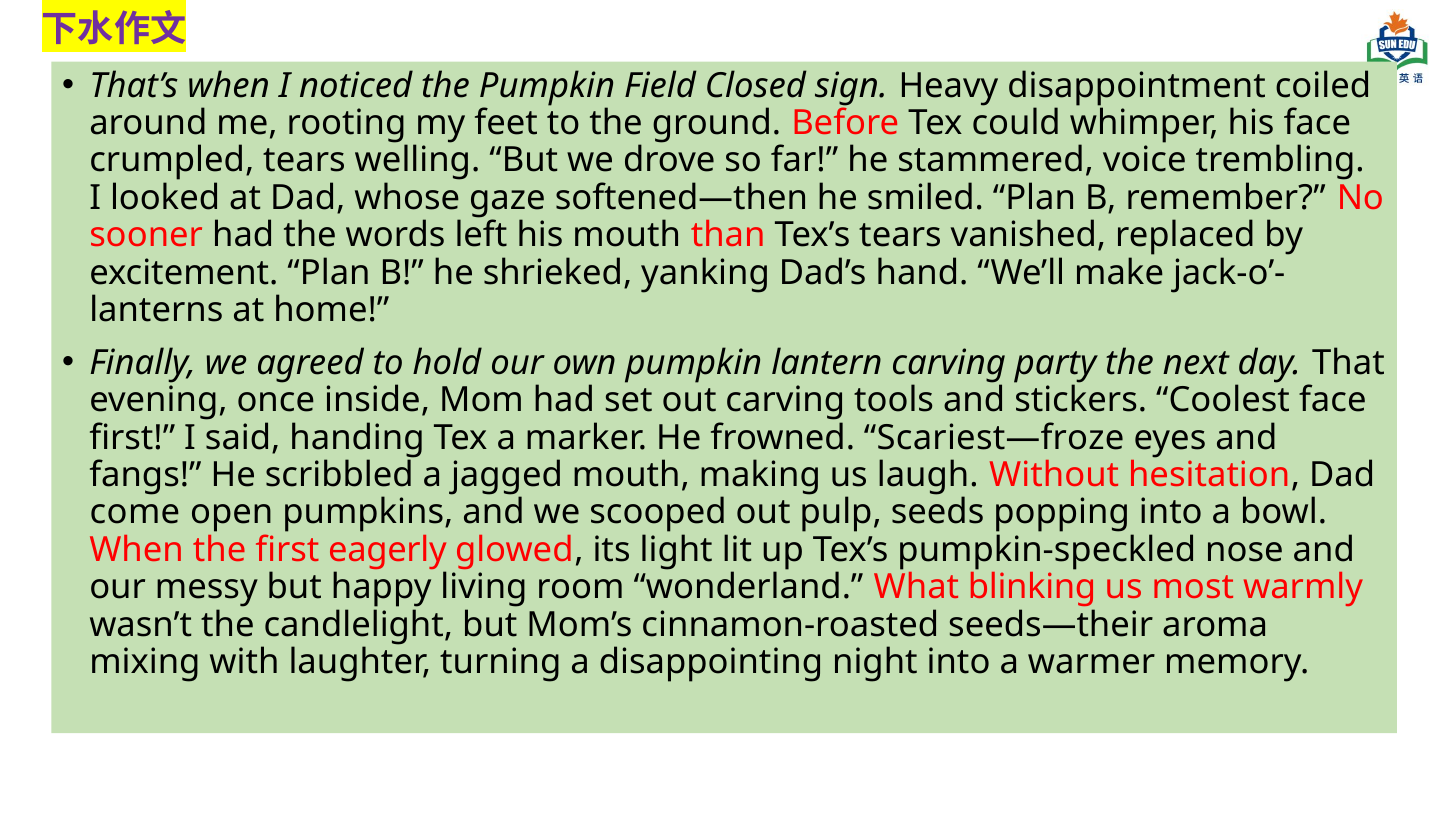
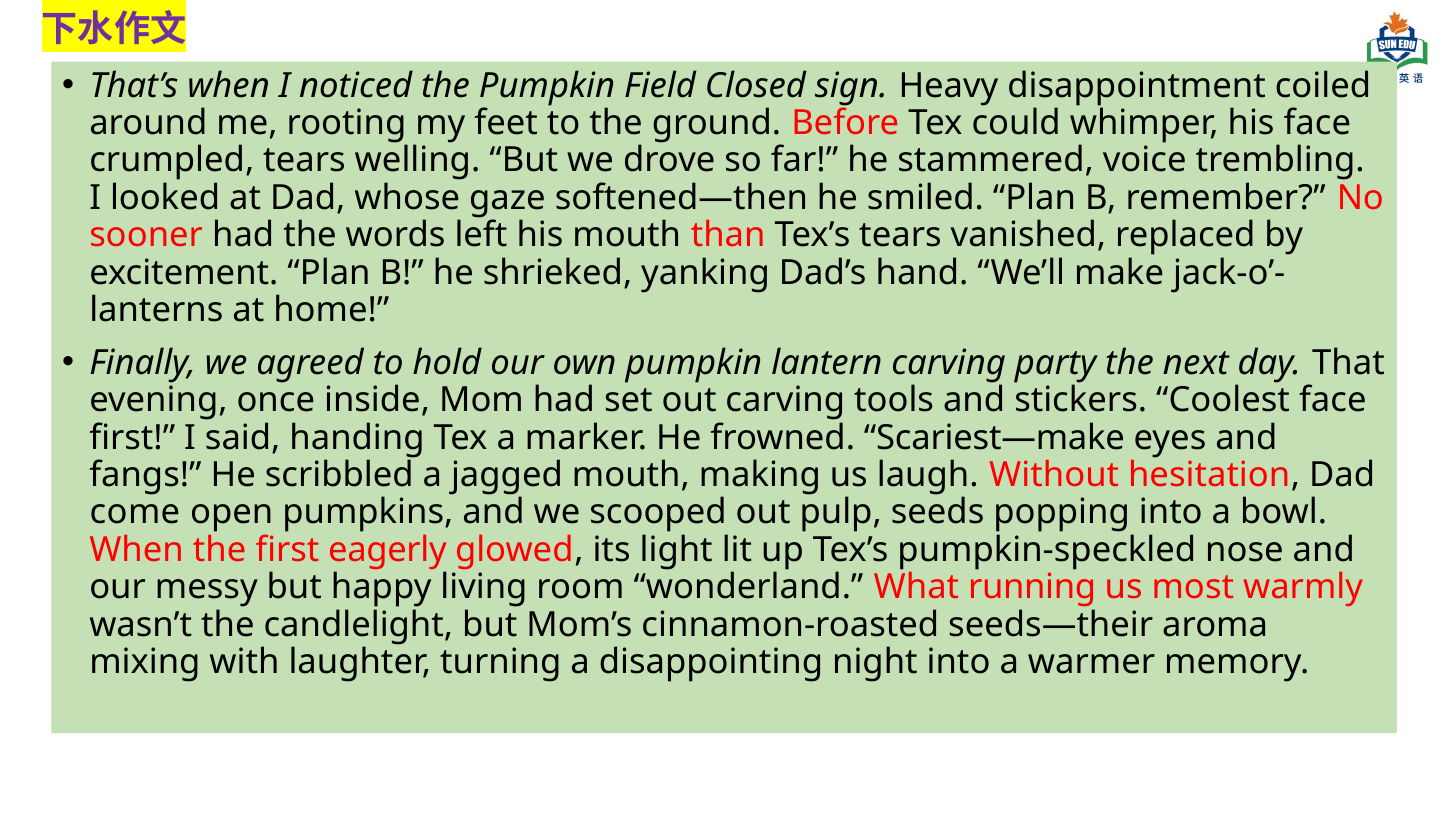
Scariest—froze: Scariest—froze -> Scariest—make
blinking: blinking -> running
